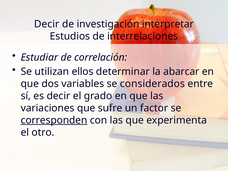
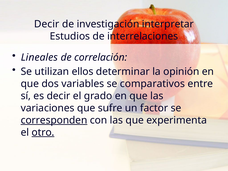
Estudiar: Estudiar -> Lineales
abarcar: abarcar -> opinión
considerados: considerados -> comparativos
otro underline: none -> present
